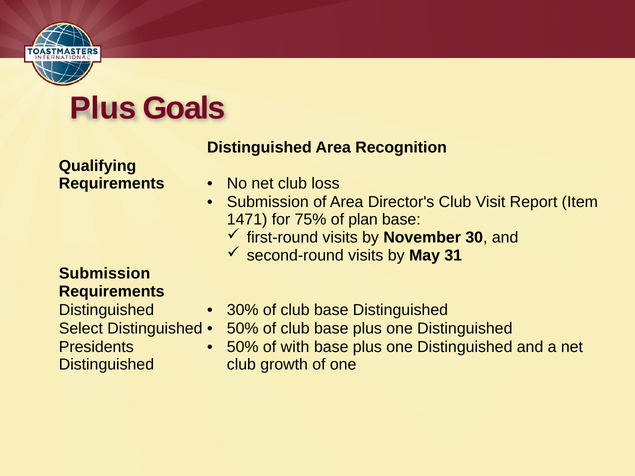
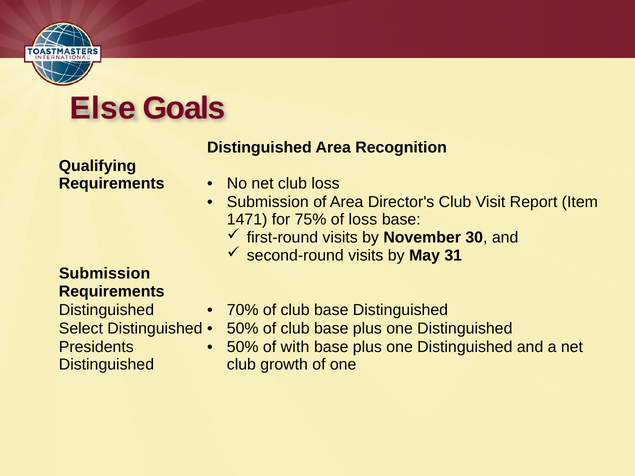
Plus at (103, 109): Plus -> Else
of plan: plan -> loss
30%: 30% -> 70%
